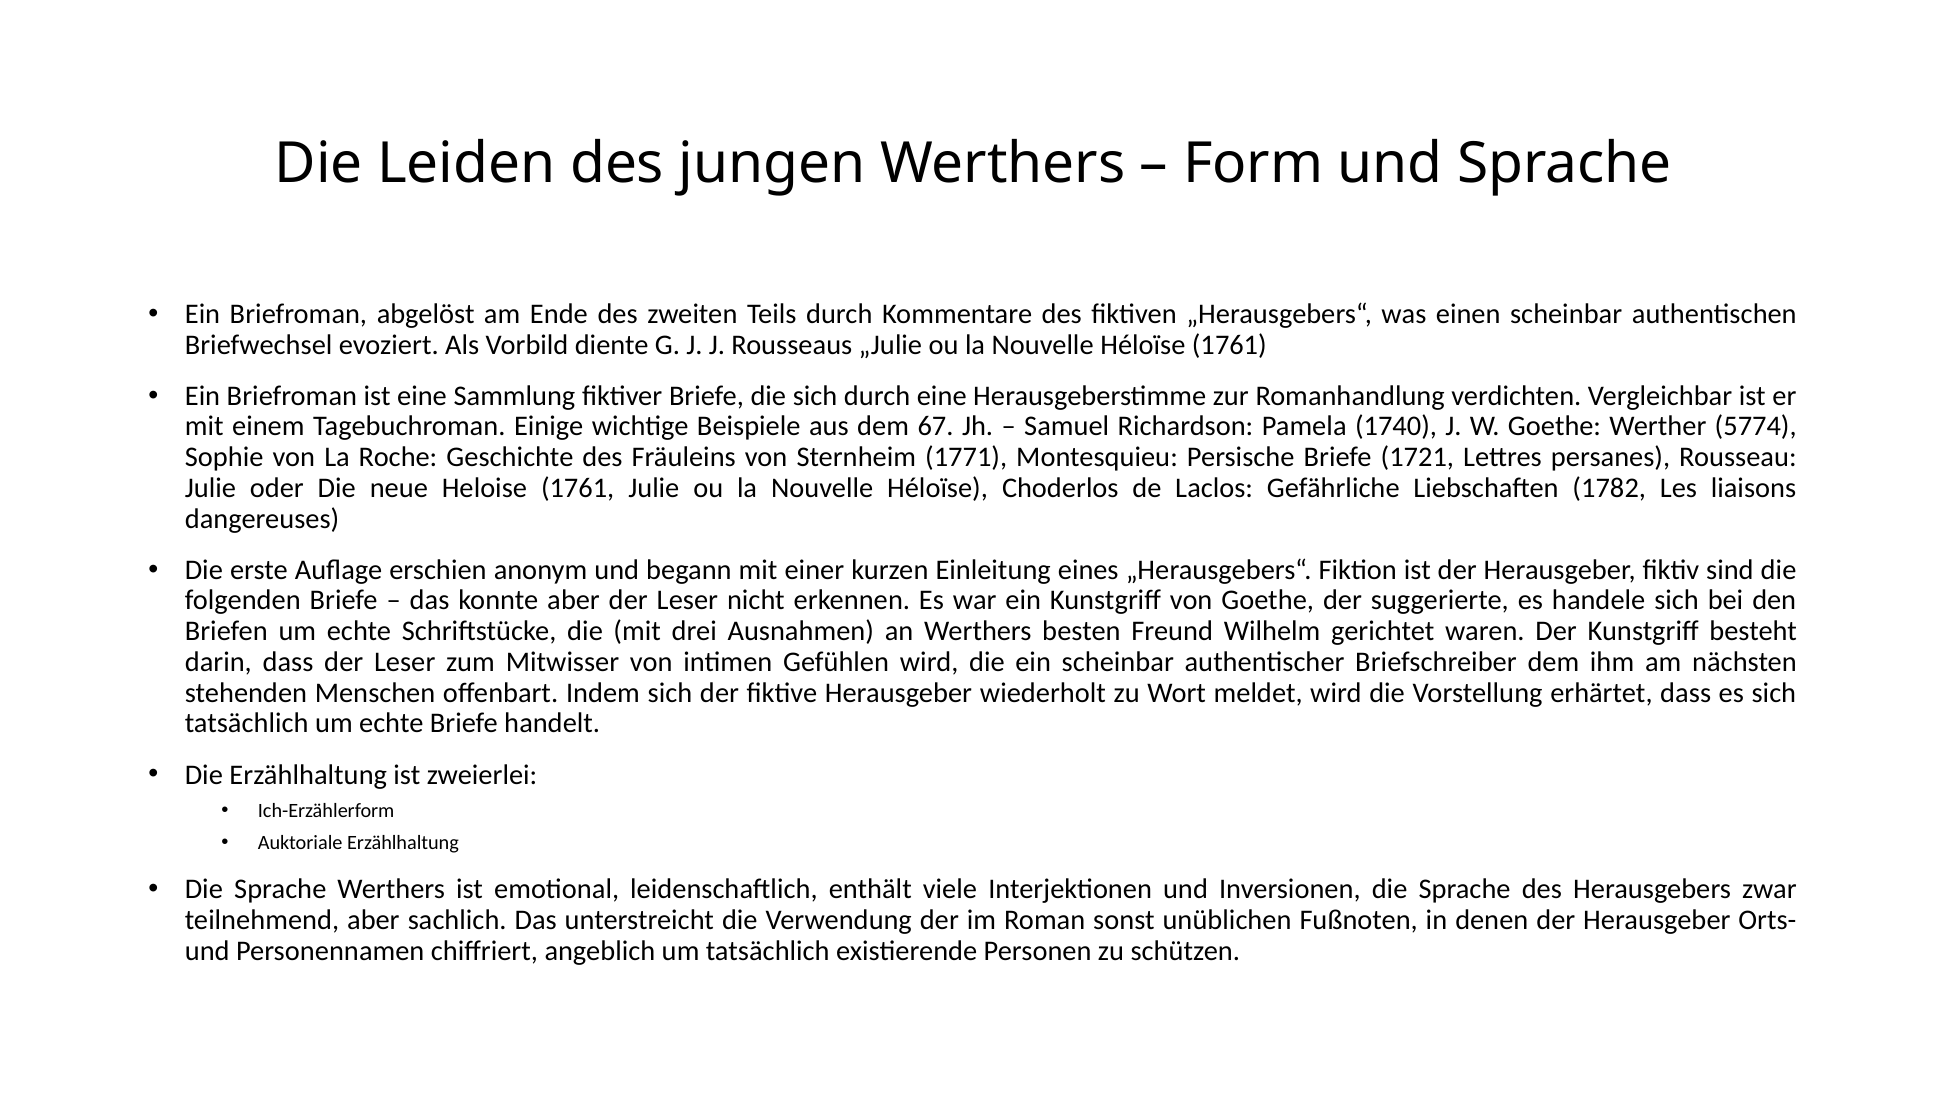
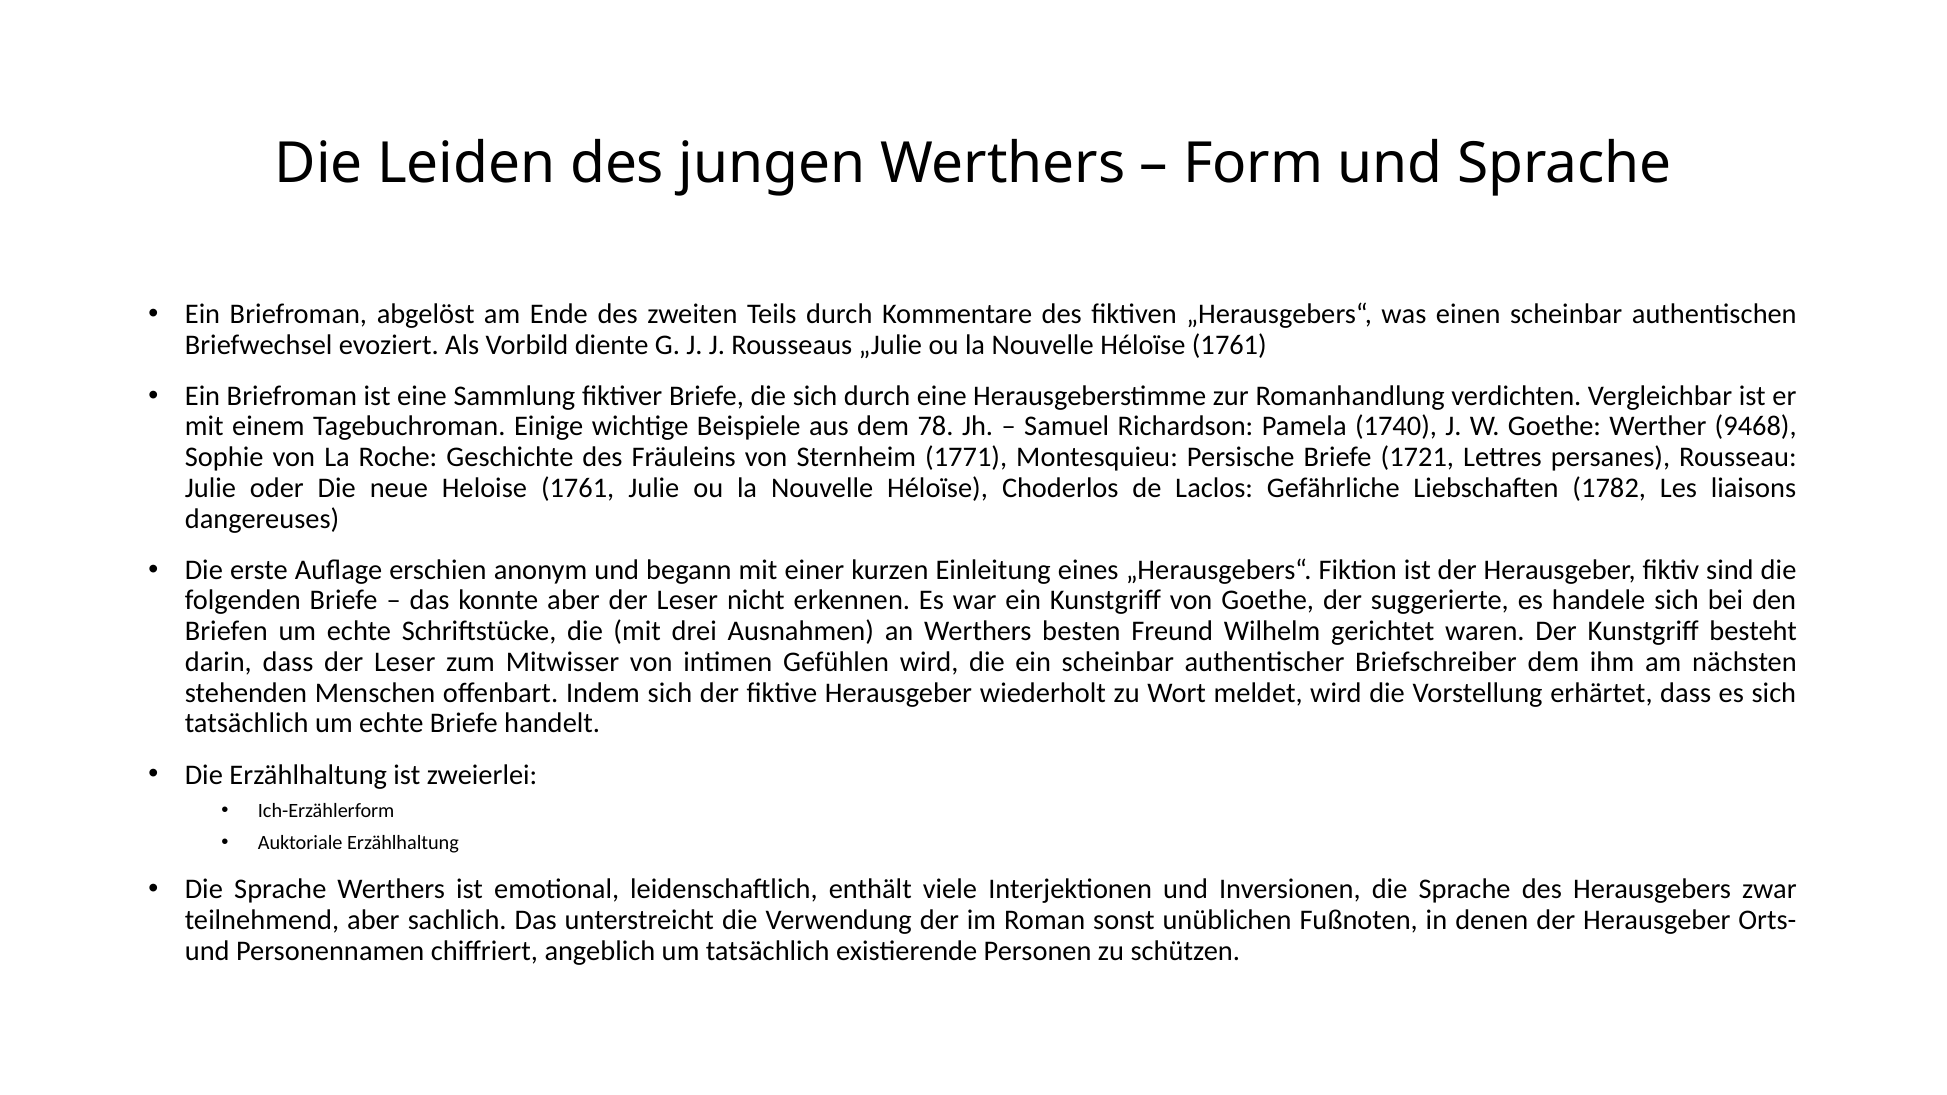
67: 67 -> 78
5774: 5774 -> 9468
